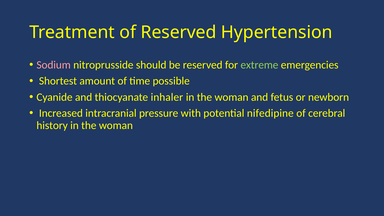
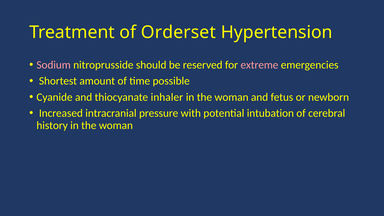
of Reserved: Reserved -> Orderset
extreme colour: light green -> pink
nifedipine: nifedipine -> intubation
